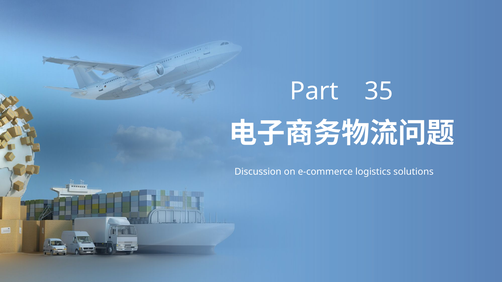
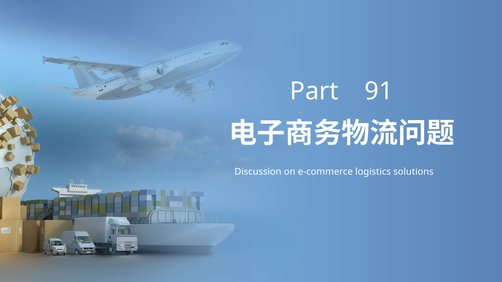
35: 35 -> 91
